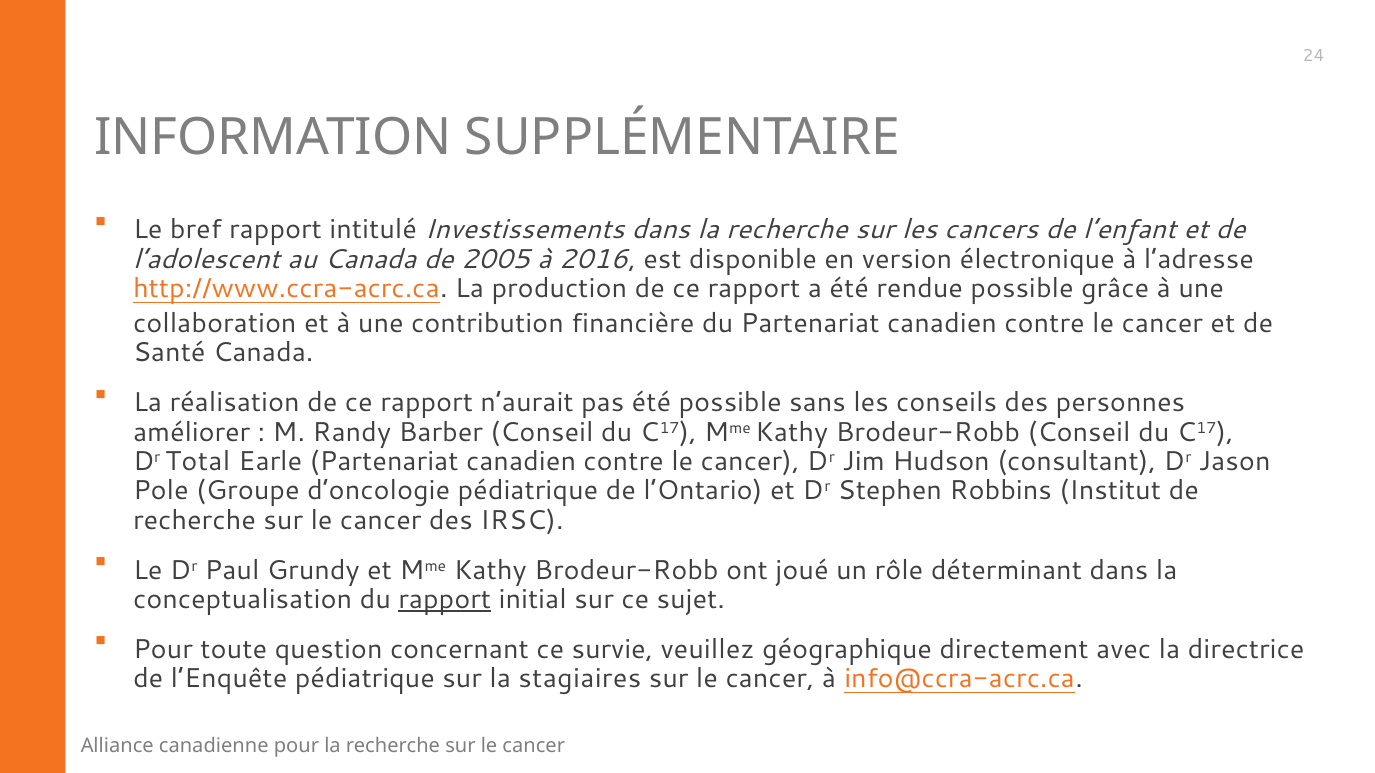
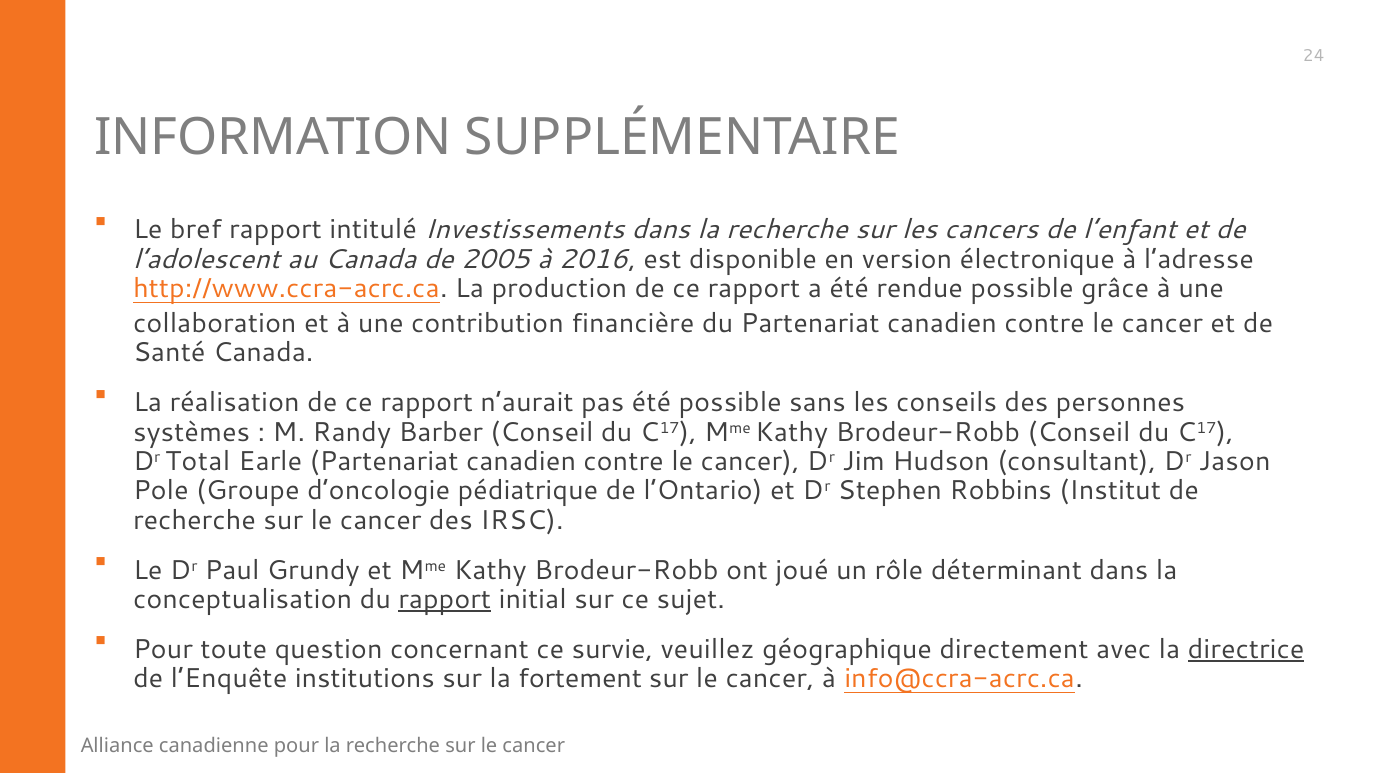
améliorer: améliorer -> systèmes
directrice underline: none -> present
l’Enquête pédiatrique: pédiatrique -> institutions
stagiaires: stagiaires -> fortement
